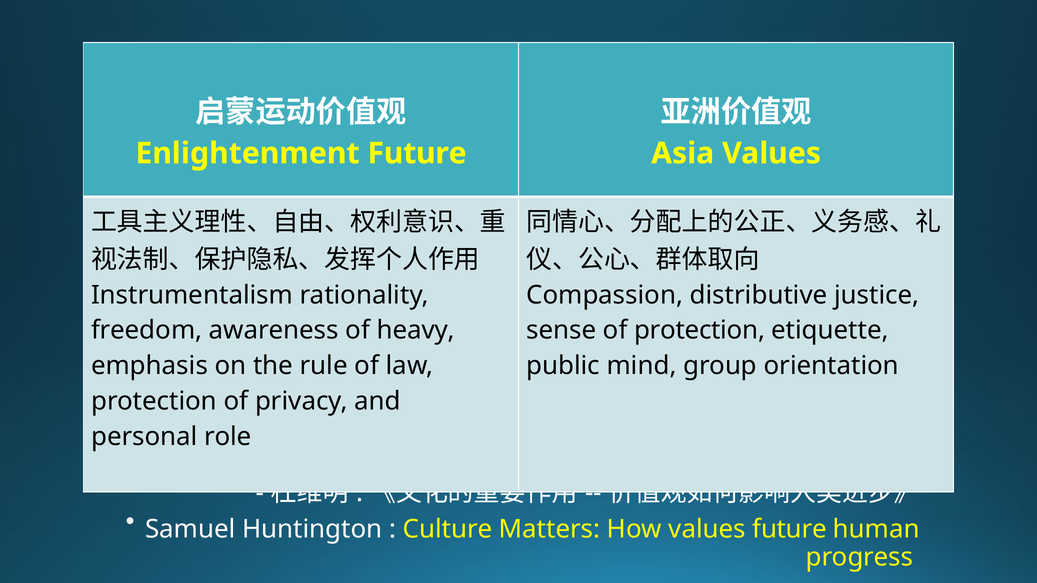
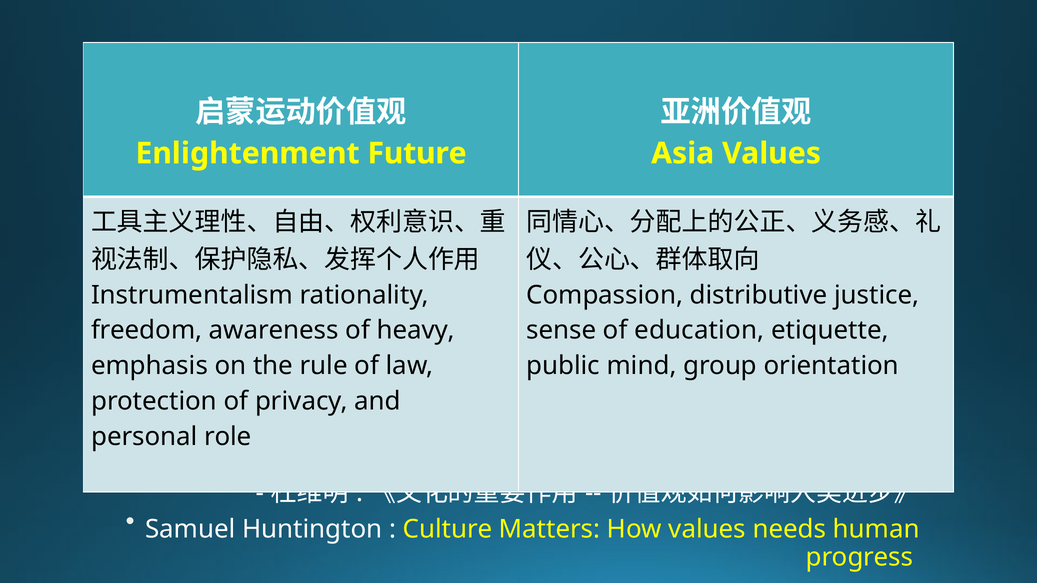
of protection: protection -> education
values future: future -> needs
